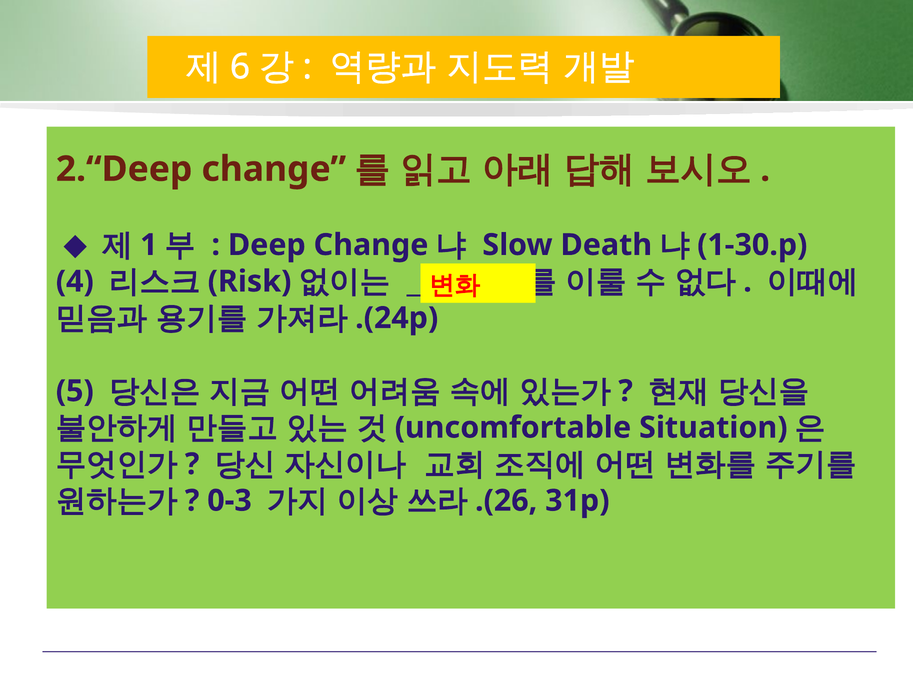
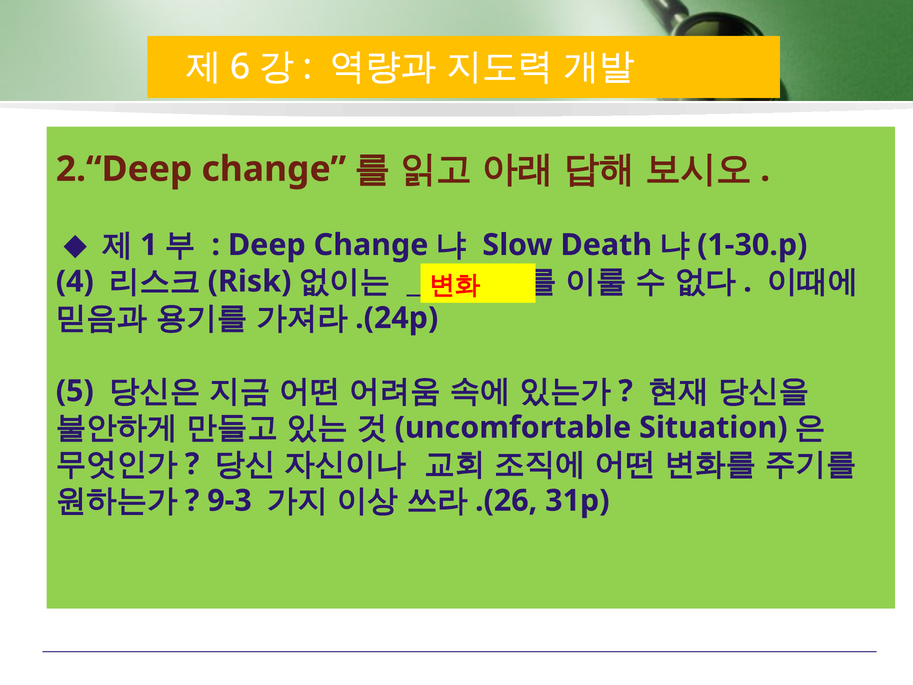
0-3: 0-3 -> 9-3
